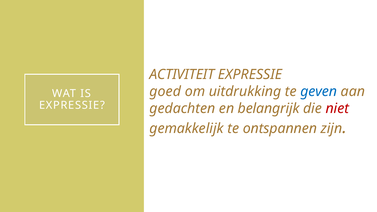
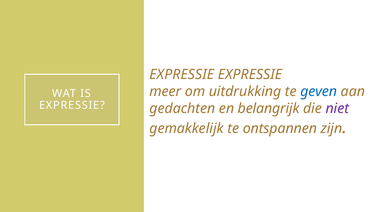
ACTIVITEIT at (182, 74): ACTIVITEIT -> EXPRESSIE
goed: goed -> meer
niet colour: red -> purple
